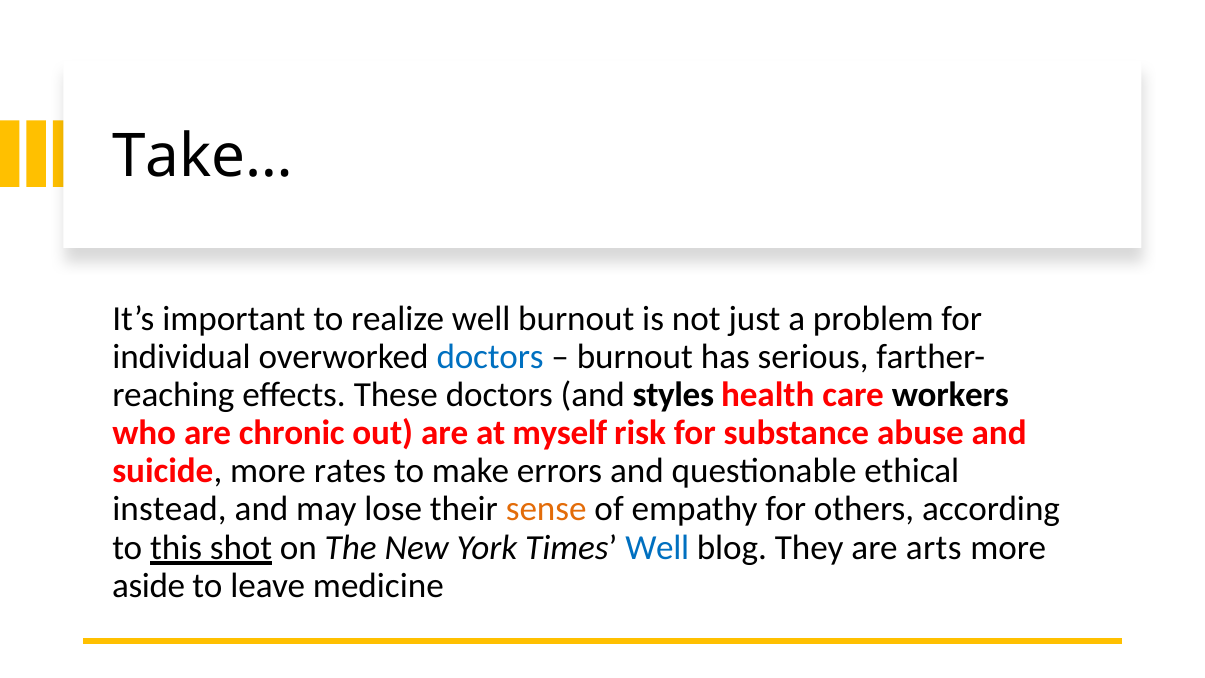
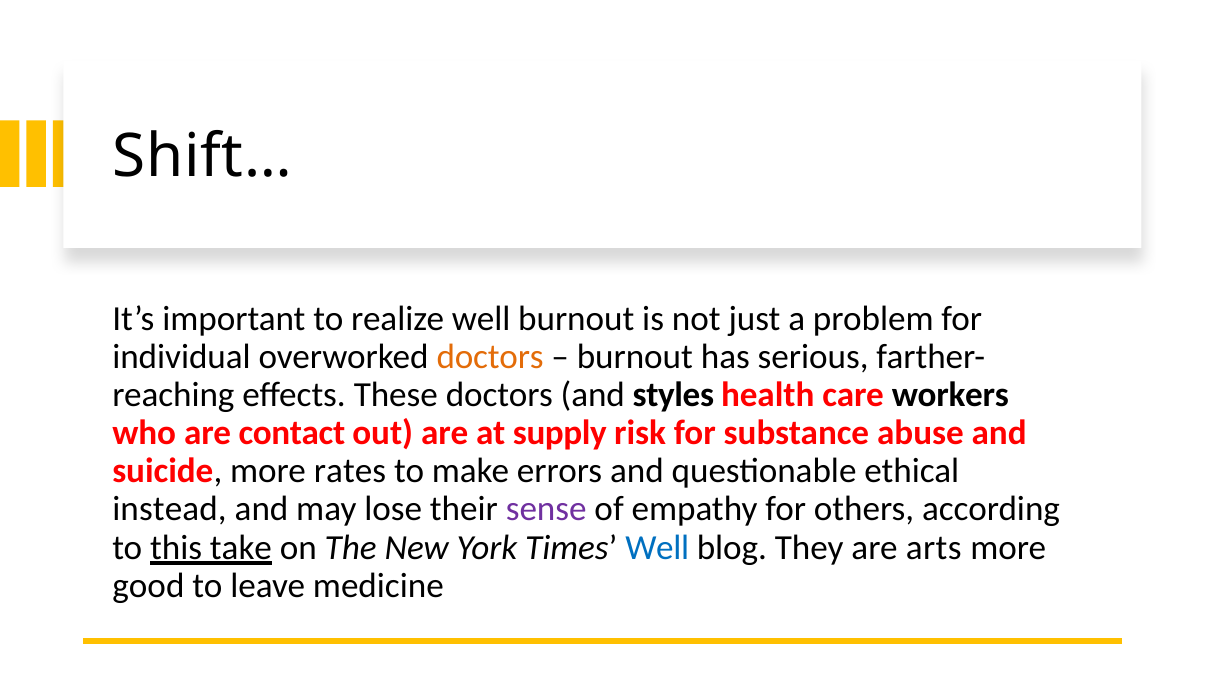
Take…: Take… -> Shift…
doctors at (490, 357) colour: blue -> orange
chronic: chronic -> contact
myself: myself -> supply
sense colour: orange -> purple
shot: shot -> take
aside: aside -> good
